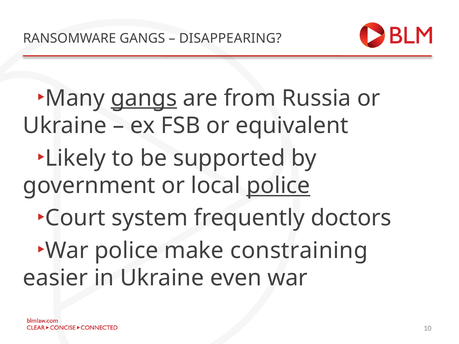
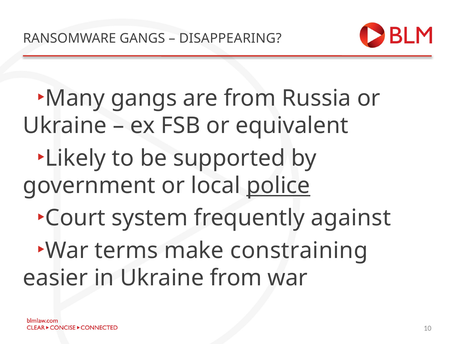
gangs at (144, 98) underline: present -> none
doctors: doctors -> against
police at (126, 251): police -> terms
Ukraine even: even -> from
